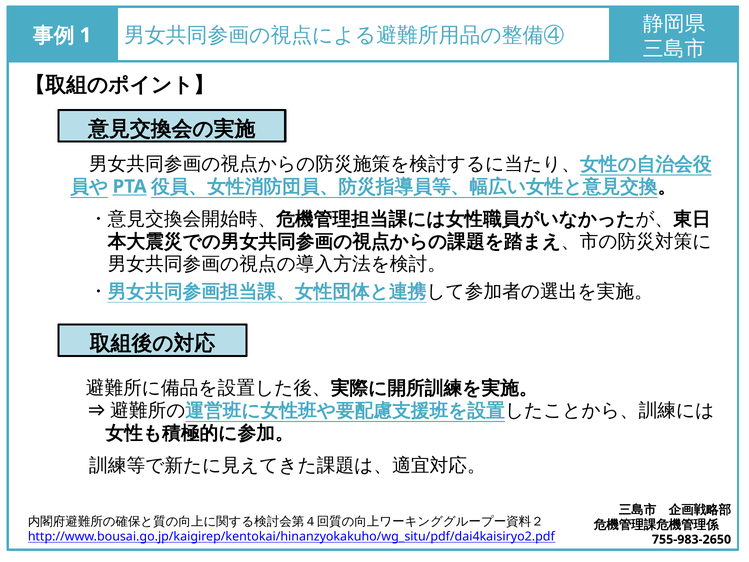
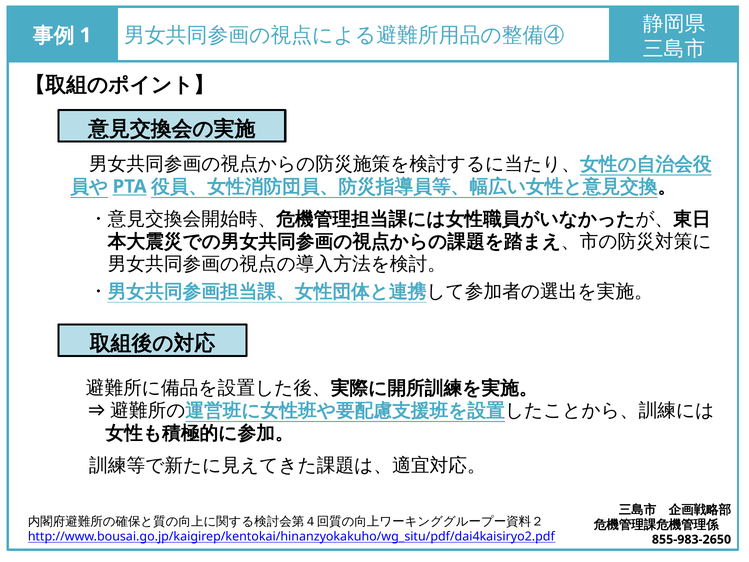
755-983-2650: 755-983-2650 -> 855-983-2650
